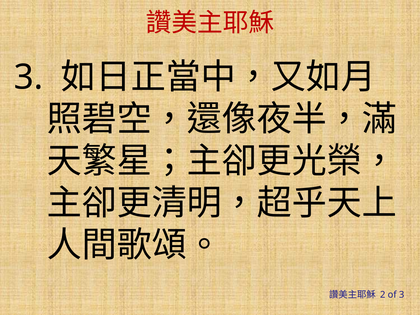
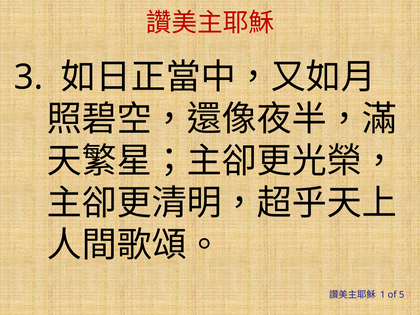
2: 2 -> 1
of 3: 3 -> 5
